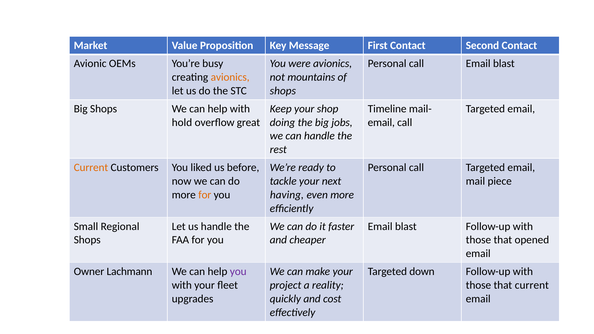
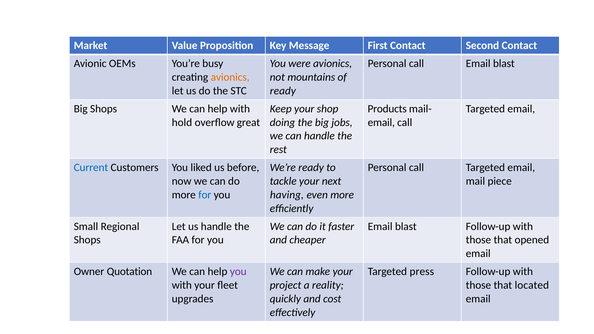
shops at (283, 91): shops -> ready
Timeline: Timeline -> Products
Current at (91, 168) colour: orange -> blue
for at (205, 195) colour: orange -> blue
Lachmann: Lachmann -> Quotation
down: down -> press
that current: current -> located
